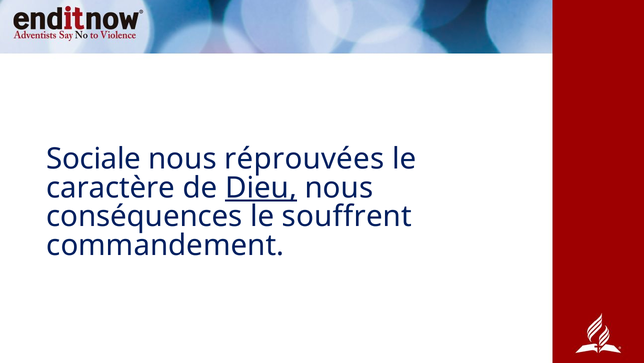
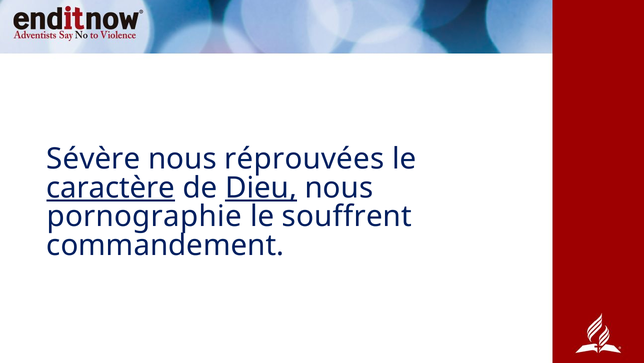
Sociale: Sociale -> Sévère
caractère underline: none -> present
conséquences: conséquences -> pornographie
